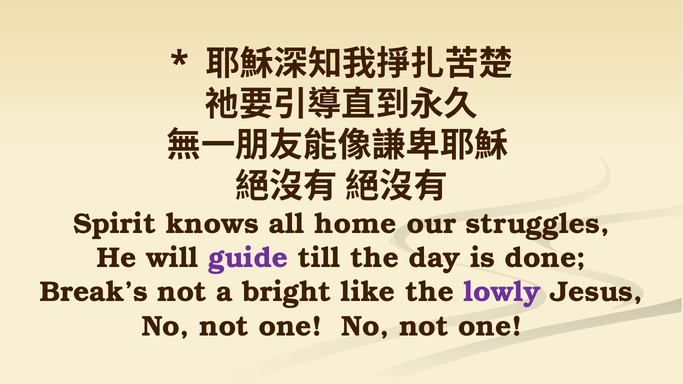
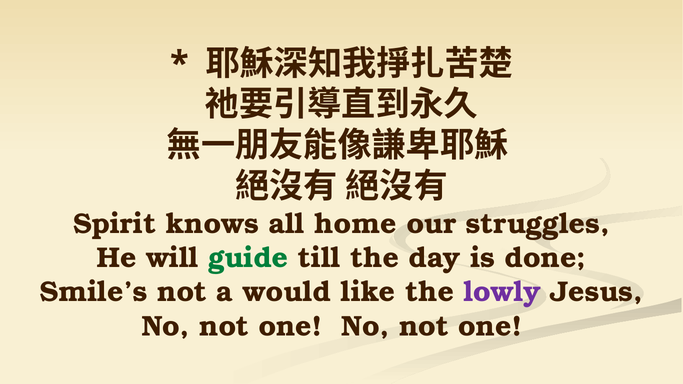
guide colour: purple -> green
Break’s: Break’s -> Smile’s
bright: bright -> would
